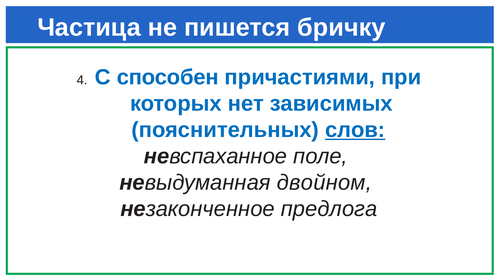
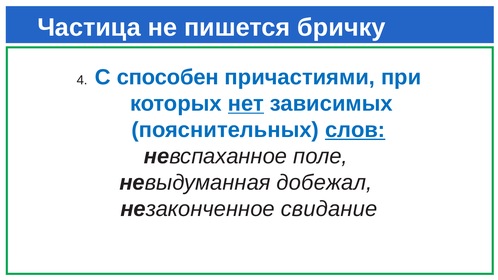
нет underline: none -> present
двойном: двойном -> добежал
предлога: предлога -> свидание
